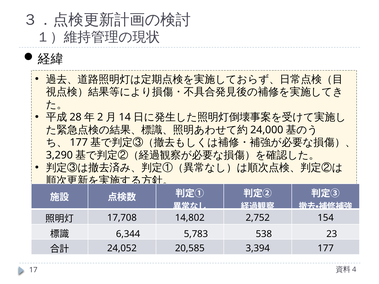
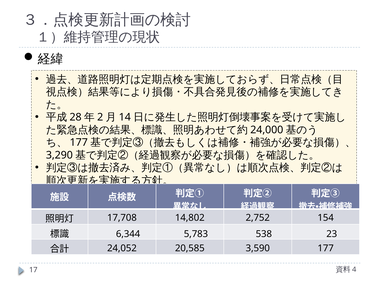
3,394: 3,394 -> 3,590
